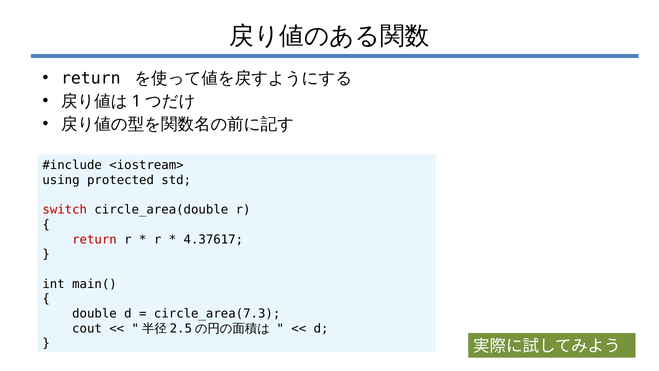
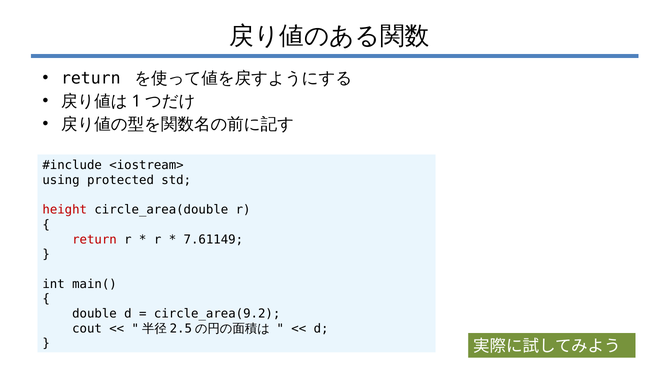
switch: switch -> height
4.37617: 4.37617 -> 7.61149
circle_area(7.3: circle_area(7.3 -> circle_area(9.2
